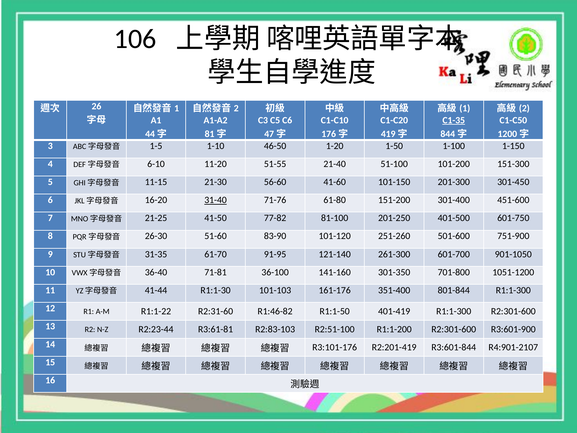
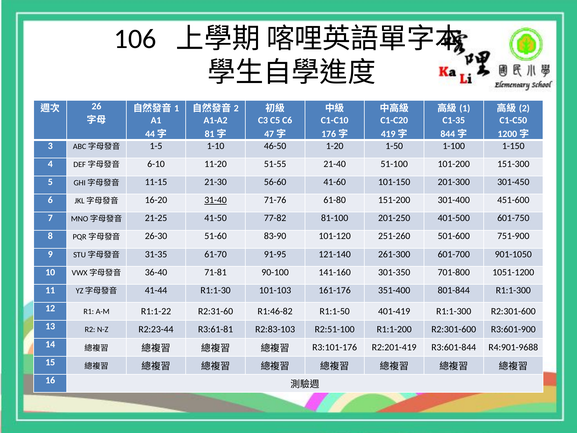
C1-35 underline: present -> none
36-100: 36-100 -> 90-100
R4:901-2107: R4:901-2107 -> R4:901-9688
